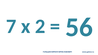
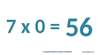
2: 2 -> 0
